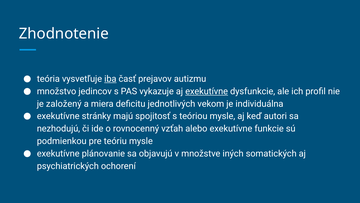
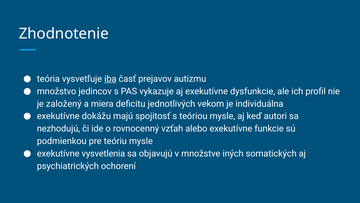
exekutívne at (207, 91) underline: present -> none
stránky: stránky -> dokážu
plánovanie: plánovanie -> vysvetlenia
